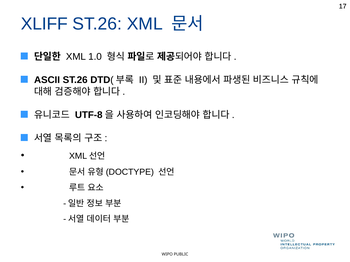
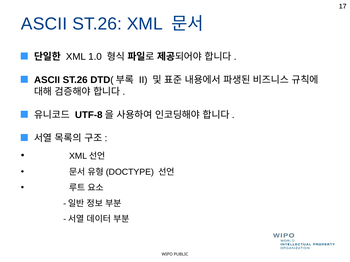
XLIFF at (44, 24): XLIFF -> ASCII
